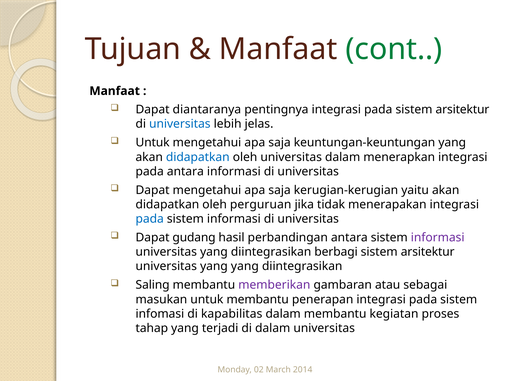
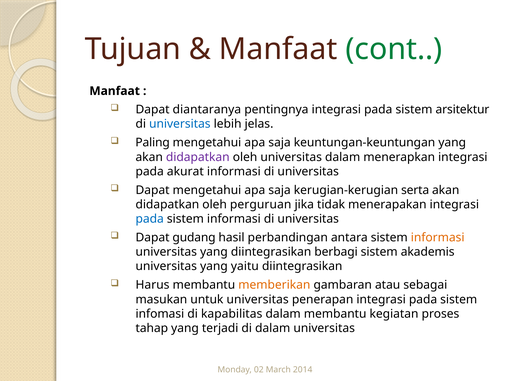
Untuk at (153, 143): Untuk -> Paling
didapatkan at (198, 157) colour: blue -> purple
pada antara: antara -> akurat
yaitu: yaitu -> serta
informasi at (438, 238) colour: purple -> orange
arsitektur at (428, 252): arsitektur -> akademis
yang yang: yang -> yaitu
Saling: Saling -> Harus
memberikan colour: purple -> orange
untuk membantu: membantu -> universitas
